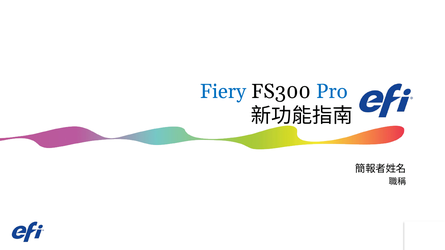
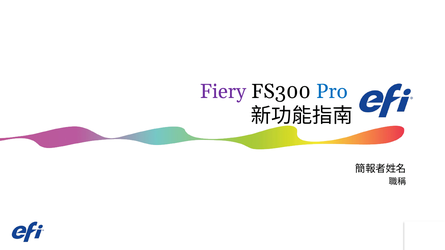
Fiery colour: blue -> purple
